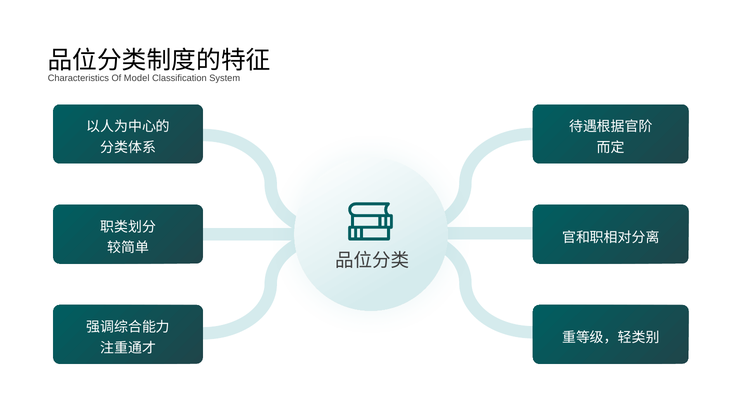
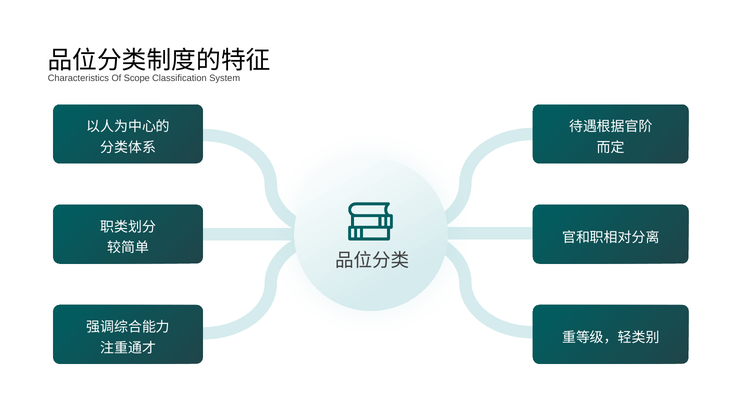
Model: Model -> Scope
